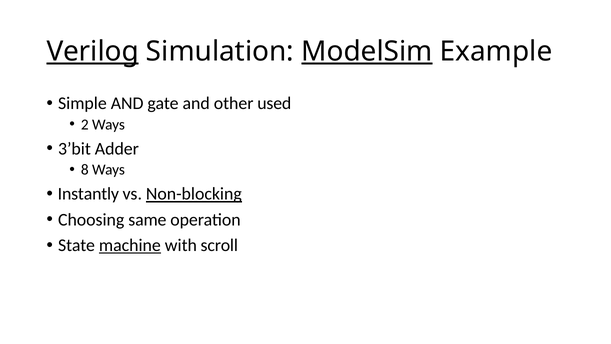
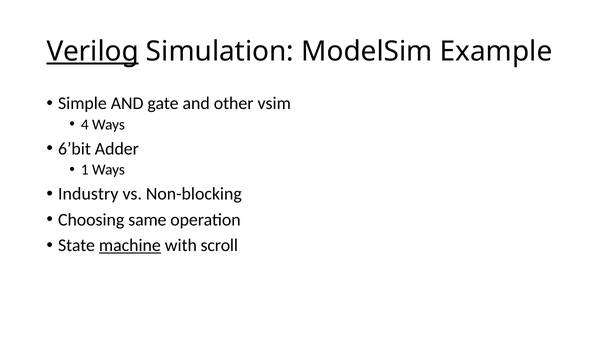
ModelSim underline: present -> none
used: used -> vsim
2: 2 -> 4
3’bit: 3’bit -> 6’bit
8: 8 -> 1
Instantly: Instantly -> Industry
Non-blocking underline: present -> none
